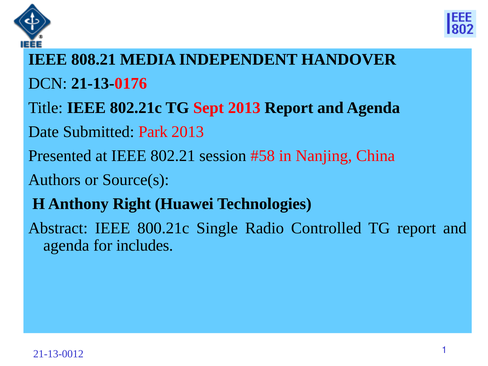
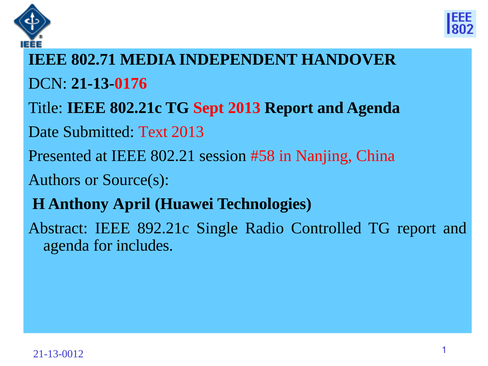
808.21: 808.21 -> 802.71
Park: Park -> Text
Right: Right -> April
800.21c: 800.21c -> 892.21c
